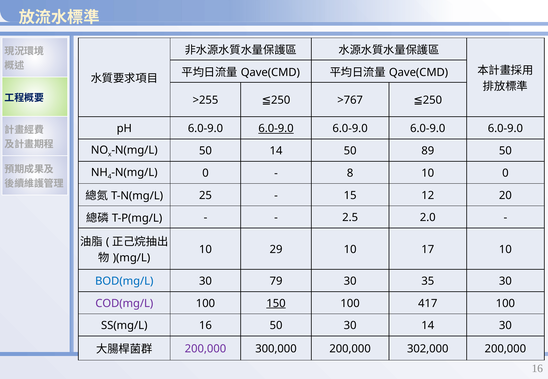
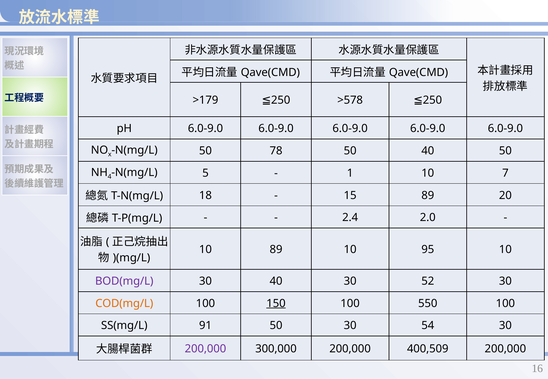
>255: >255 -> >179
>767: >767 -> >578
6.0-9.0 at (276, 129) underline: present -> none
50 14: 14 -> 78
50 89: 89 -> 40
0 at (205, 173): 0 -> 5
8: 8 -> 1
10 0: 0 -> 7
25: 25 -> 18
15 12: 12 -> 89
2.5: 2.5 -> 2.4
10 29: 29 -> 89
17: 17 -> 95
BOD(mg/L colour: blue -> purple
30 79: 79 -> 40
35: 35 -> 52
COD(mg/L colour: purple -> orange
417: 417 -> 550
SS(mg/L 16: 16 -> 91
30 14: 14 -> 54
302,000: 302,000 -> 400,509
